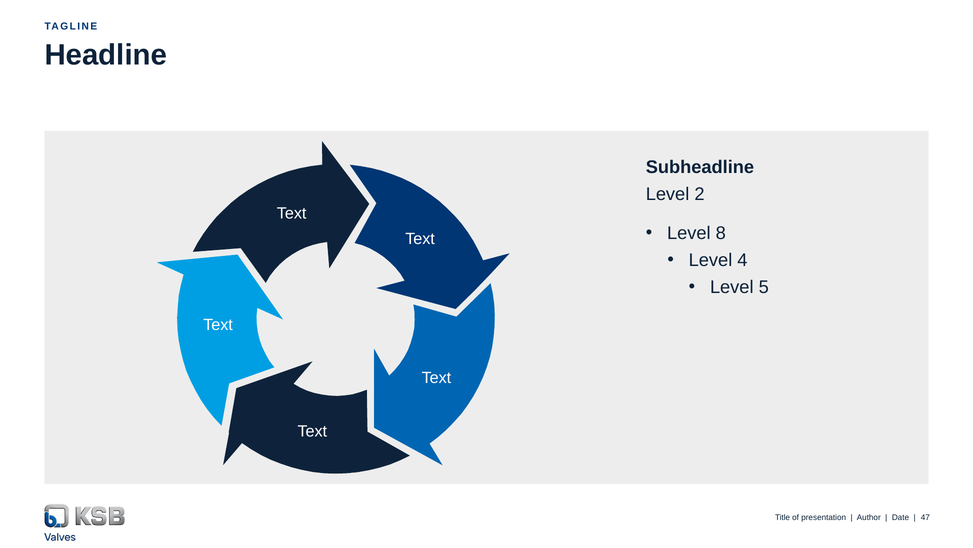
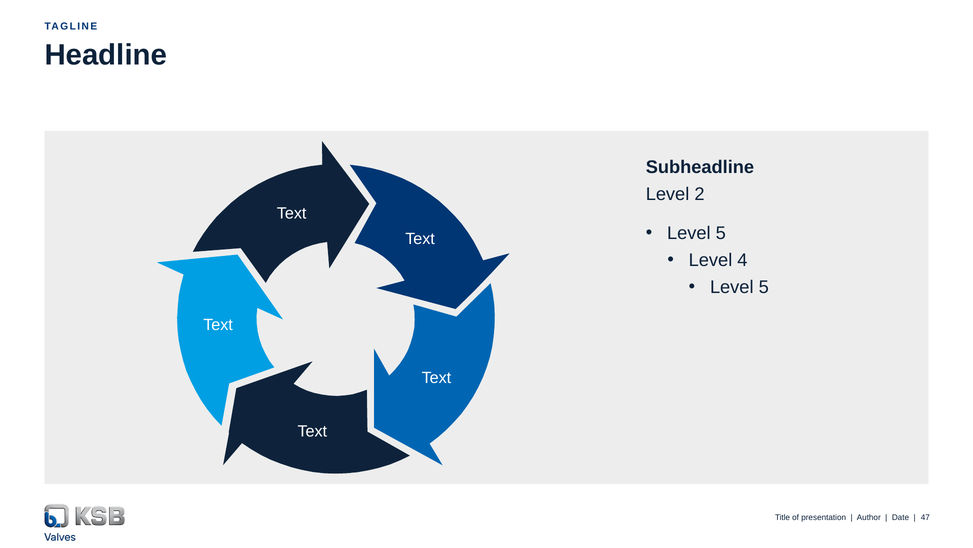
8 at (721, 233): 8 -> 5
